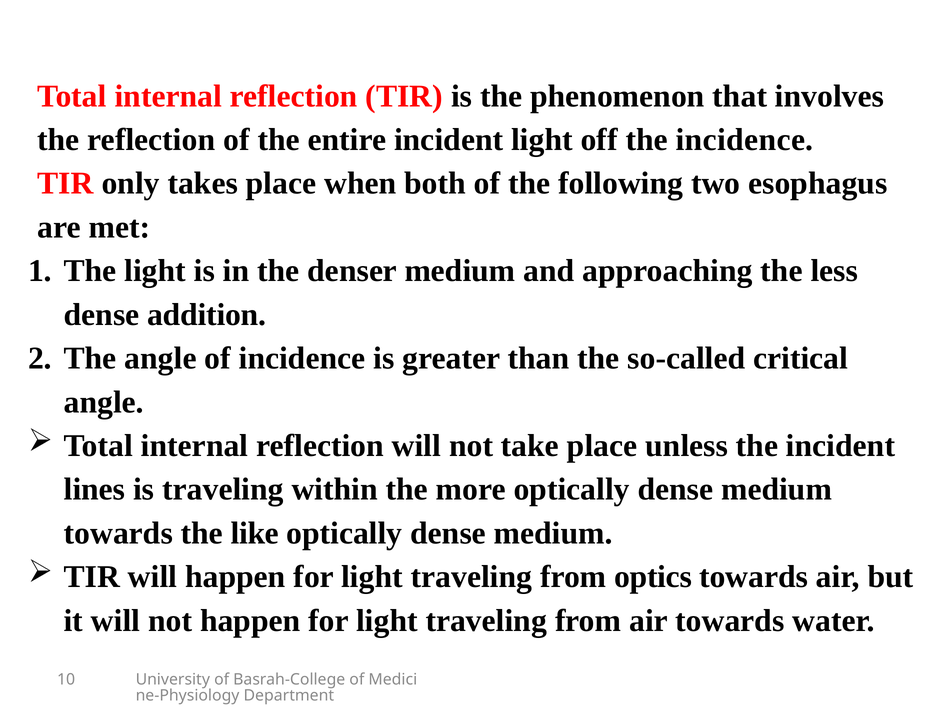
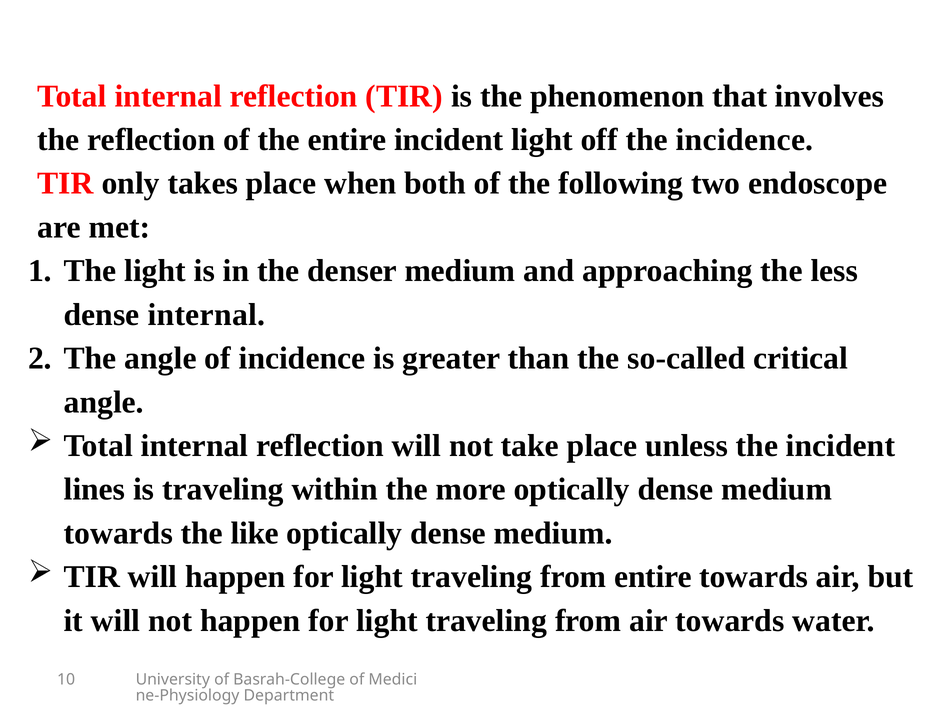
esophagus: esophagus -> endoscope
dense addition: addition -> internal
from optics: optics -> entire
